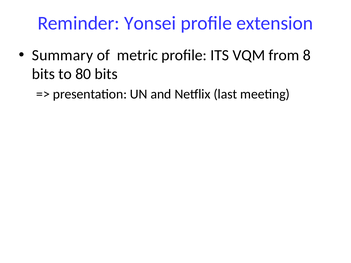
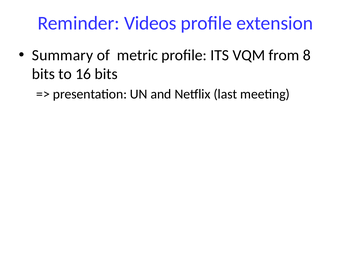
Yonsei: Yonsei -> Videos
80: 80 -> 16
